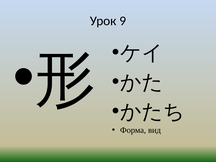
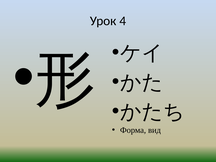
9: 9 -> 4
